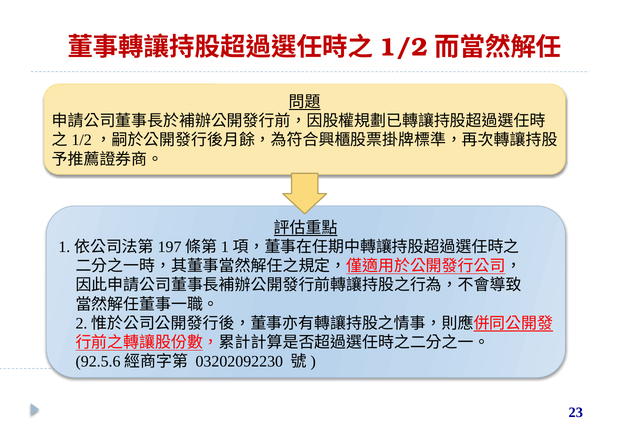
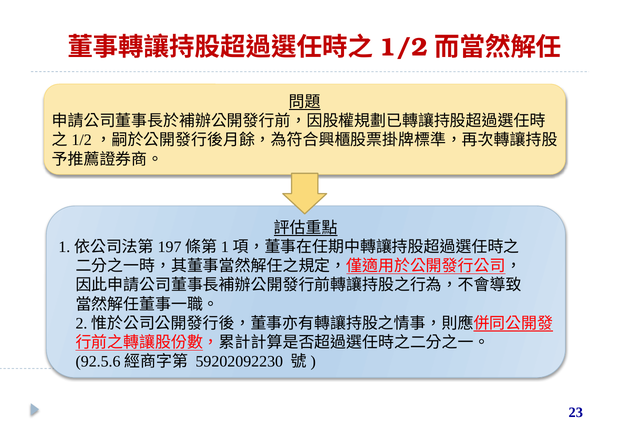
03202092230: 03202092230 -> 59202092230
